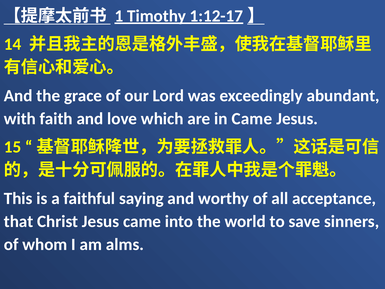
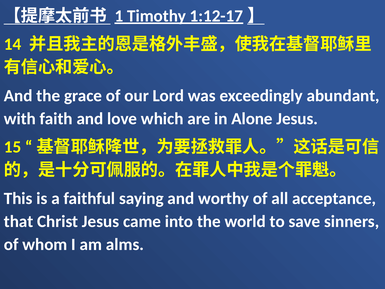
in Came: Came -> Alone
